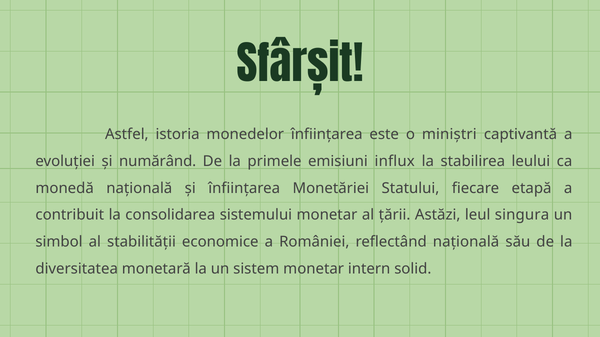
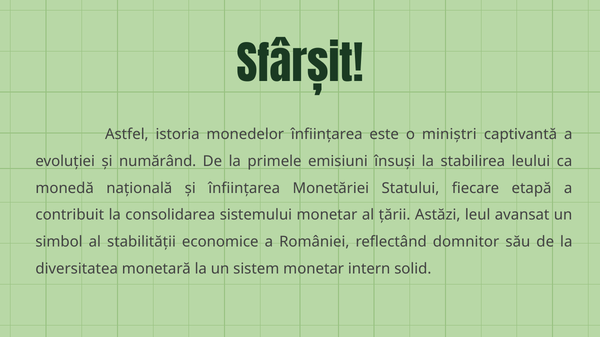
influx: influx -> însuși
singura: singura -> avansat
reflectând națională: națională -> domnitor
